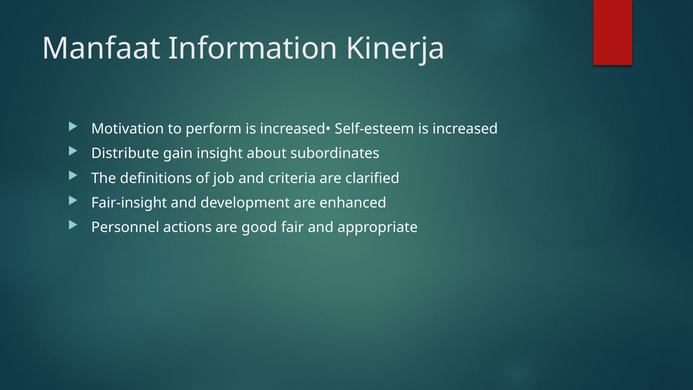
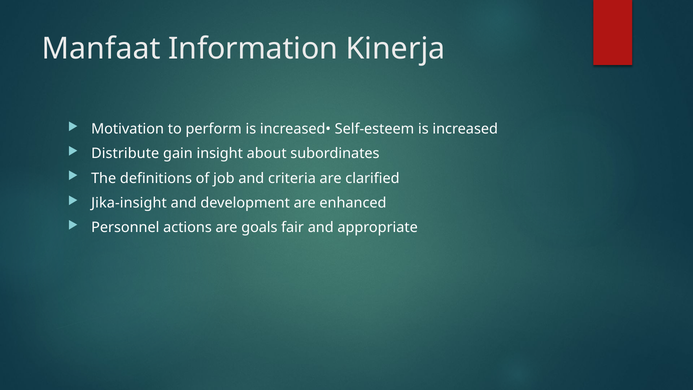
Fair-insight: Fair-insight -> Jika-insight
good: good -> goals
